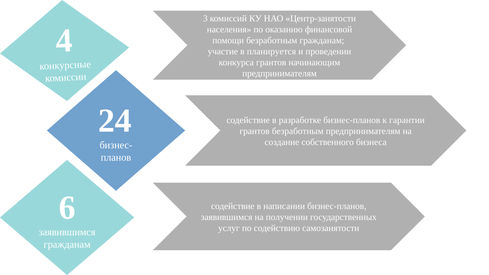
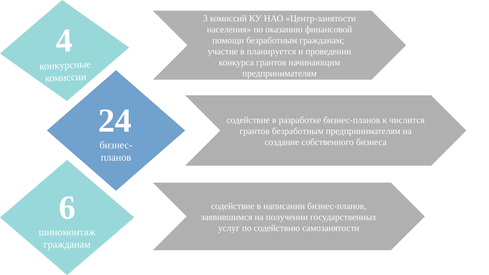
гарантии: гарантии -> числится
заявившимся at (67, 232): заявившимся -> шиномонтаж
